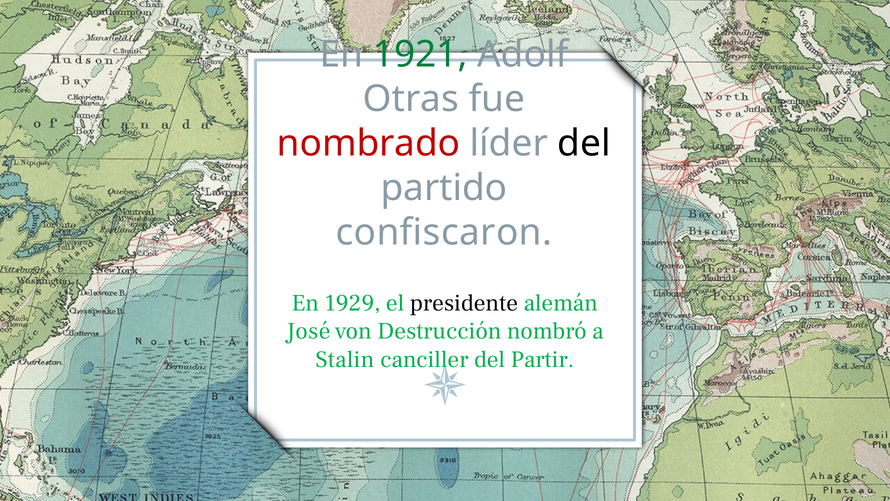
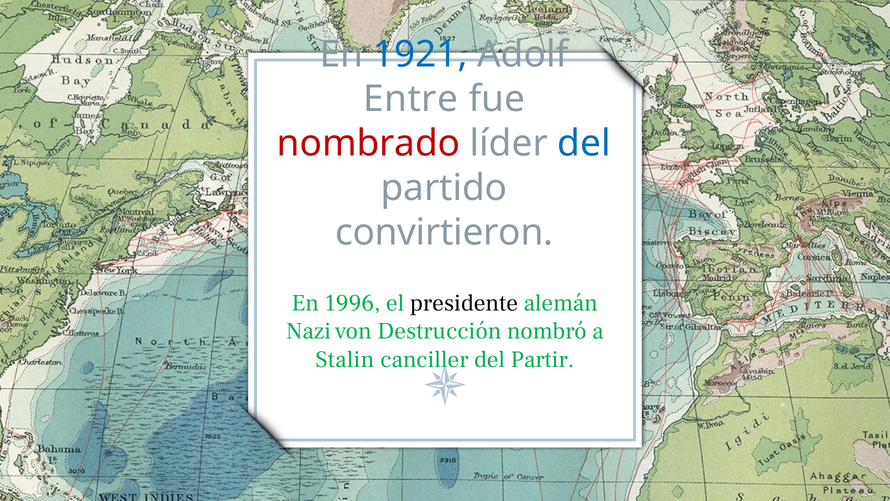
1921 colour: green -> blue
Otras: Otras -> Entre
del at (584, 143) colour: black -> blue
confiscaron: confiscaron -> convirtieron
1929: 1929 -> 1996
José: José -> Nazi
